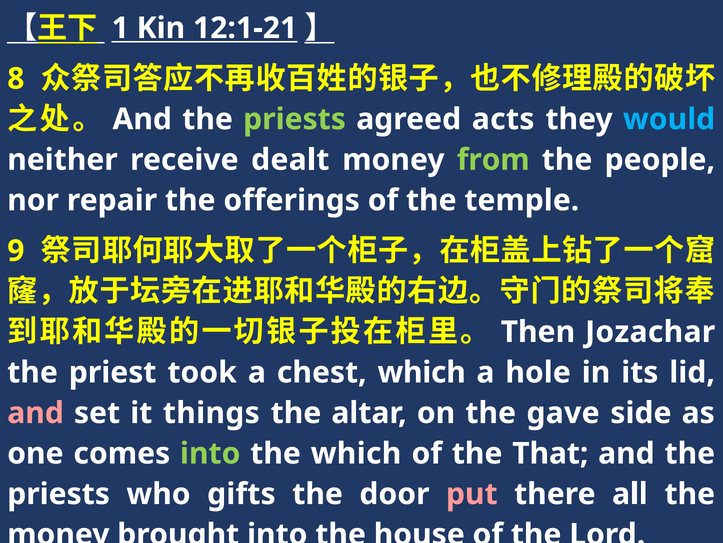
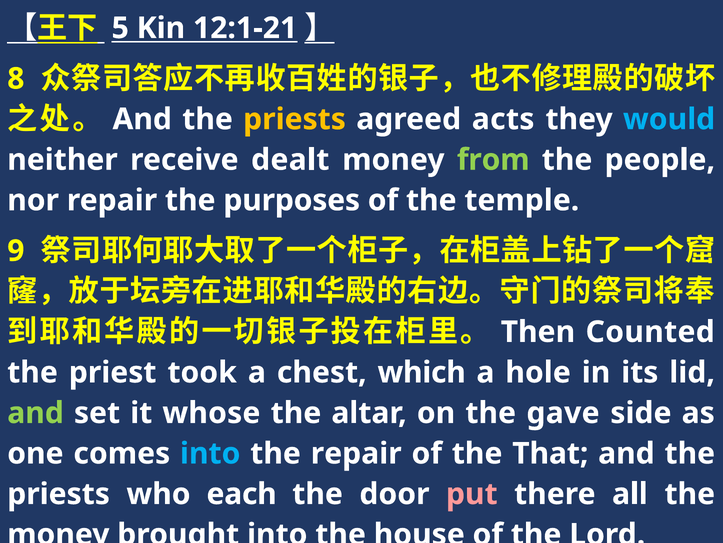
1: 1 -> 5
priests at (295, 119) colour: light green -> yellow
offerings: offerings -> purposes
Jozachar: Jozachar -> Counted
and at (36, 413) colour: pink -> light green
things: things -> whose
into at (210, 453) colour: light green -> light blue
the which: which -> repair
gifts: gifts -> each
